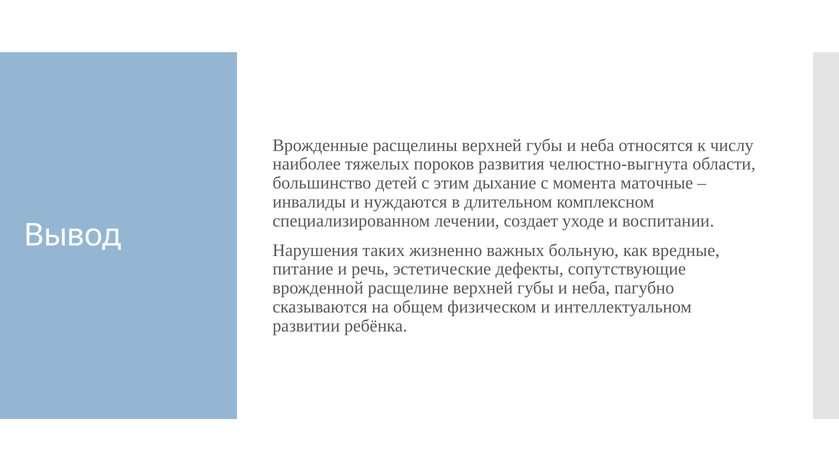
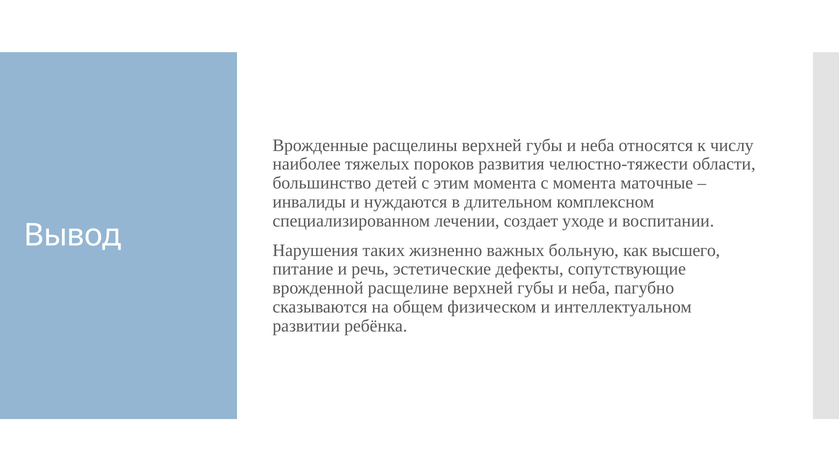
челюстно-выгнута: челюстно-выгнута -> челюстно-тяжести
этим дыхание: дыхание -> момента
вредные: вредные -> высшего
